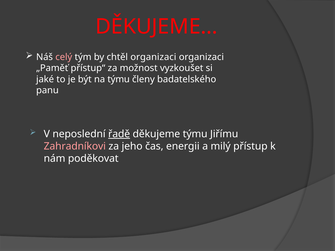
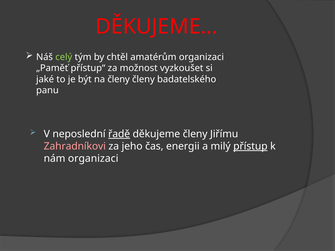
celý colour: pink -> light green
chtěl organizaci: organizaci -> amatérům
na týmu: týmu -> členy
děkujeme týmu: týmu -> členy
přístup underline: none -> present
nám poděkovat: poděkovat -> organizaci
